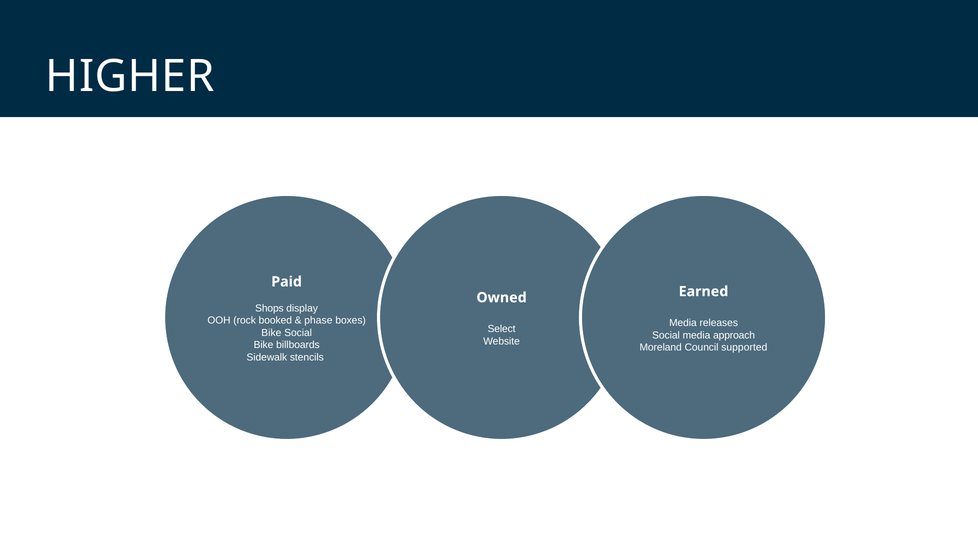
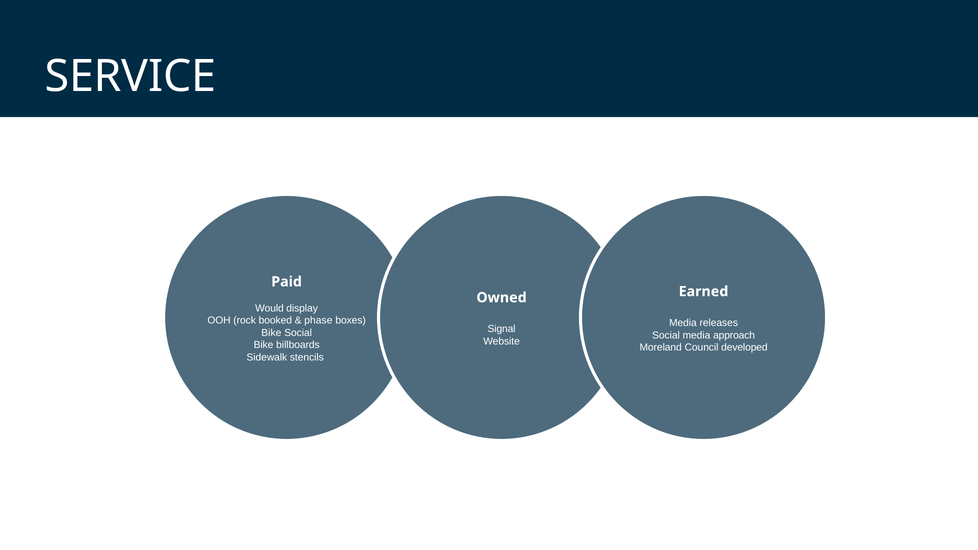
HIGHER: HIGHER -> SERVICE
Shops: Shops -> Would
Select: Select -> Signal
supported: supported -> developed
